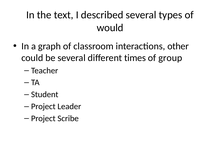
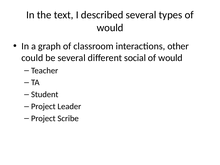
times: times -> social
group at (170, 58): group -> would
